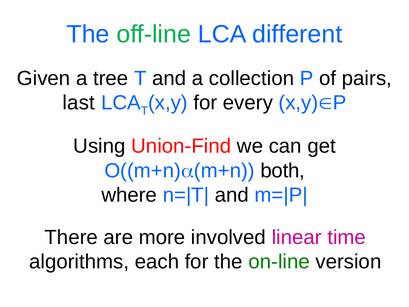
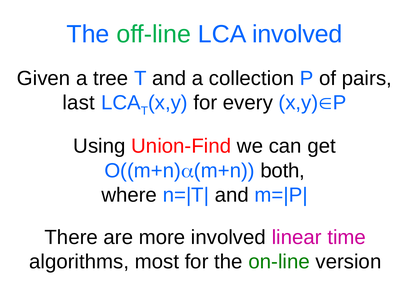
LCA different: different -> involved
each: each -> most
